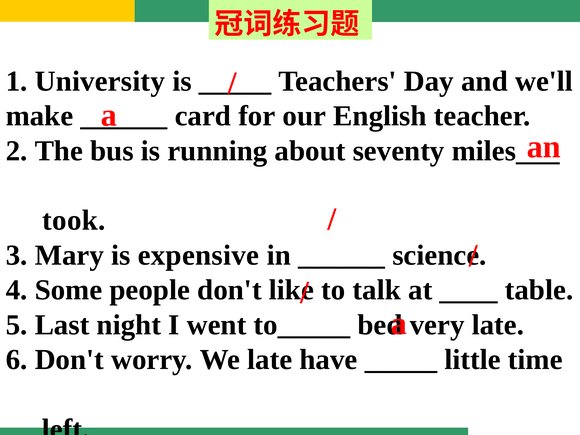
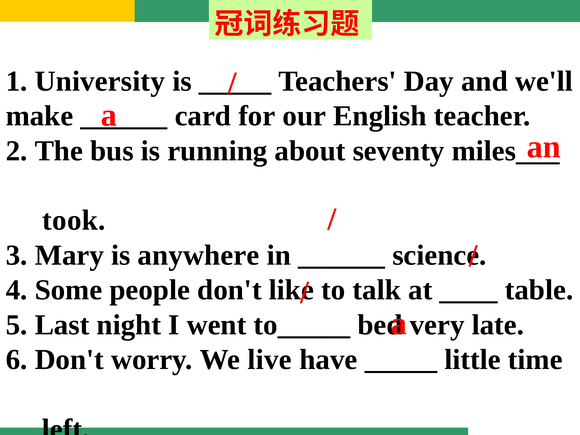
expensive: expensive -> anywhere
We late: late -> live
